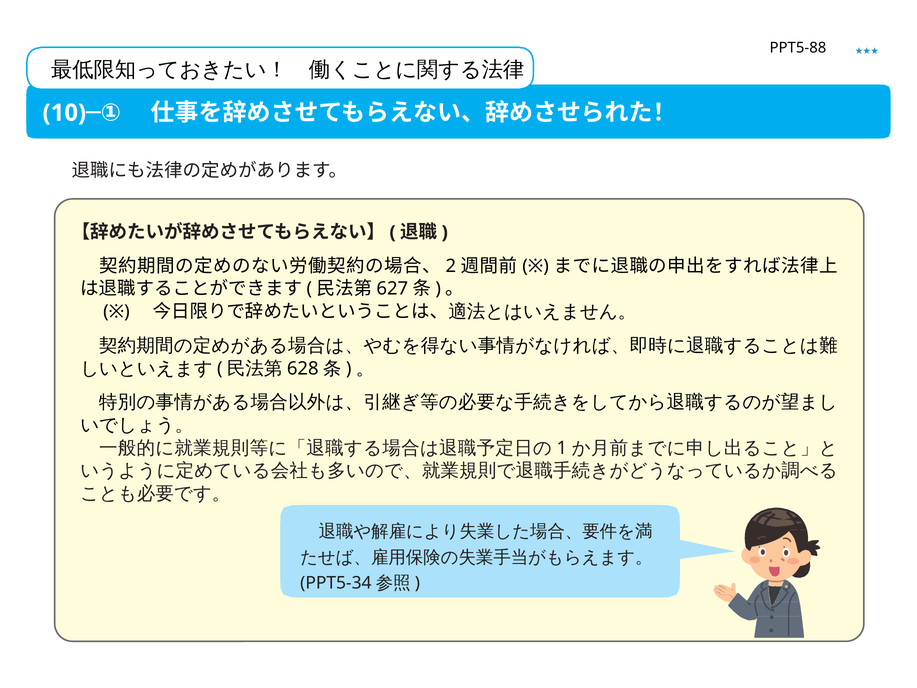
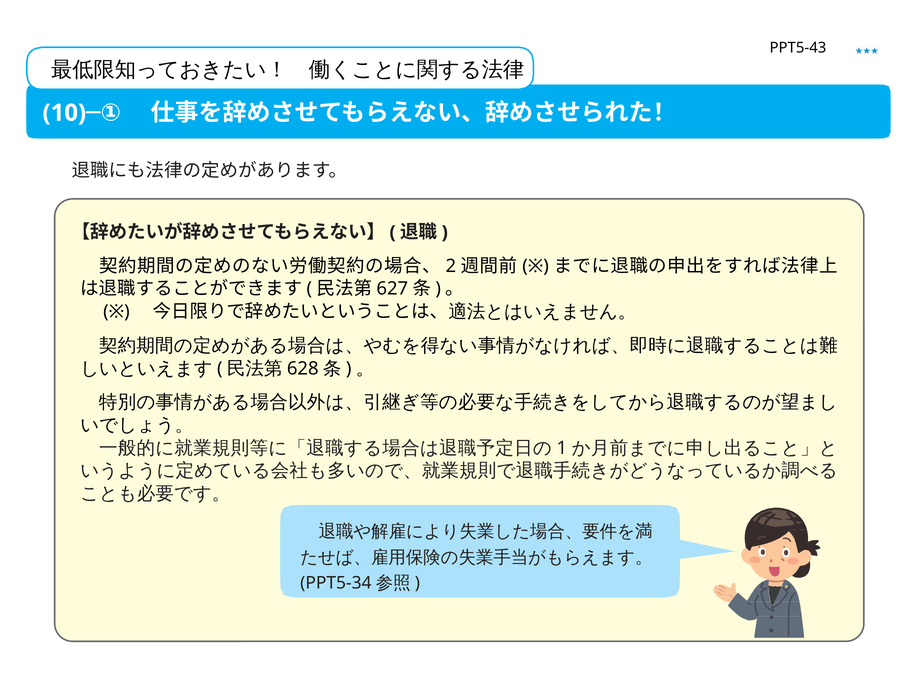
PPT5-88: PPT5-88 -> PPT5-43
